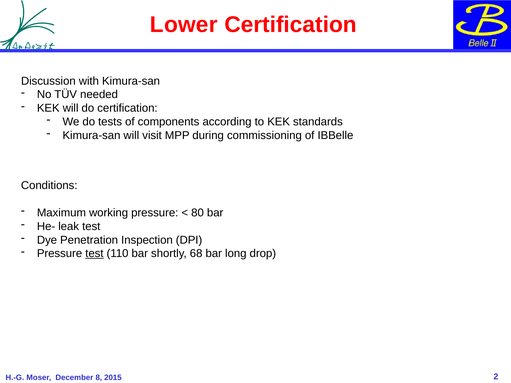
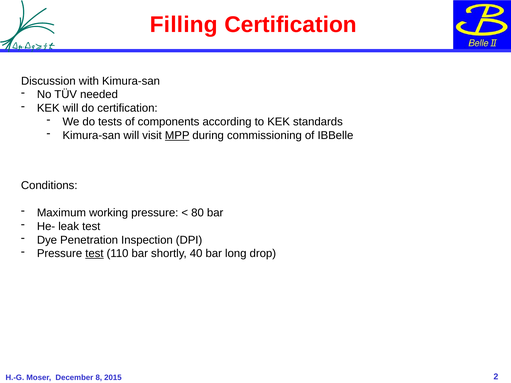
Lower: Lower -> Filling
MPP underline: none -> present
68: 68 -> 40
